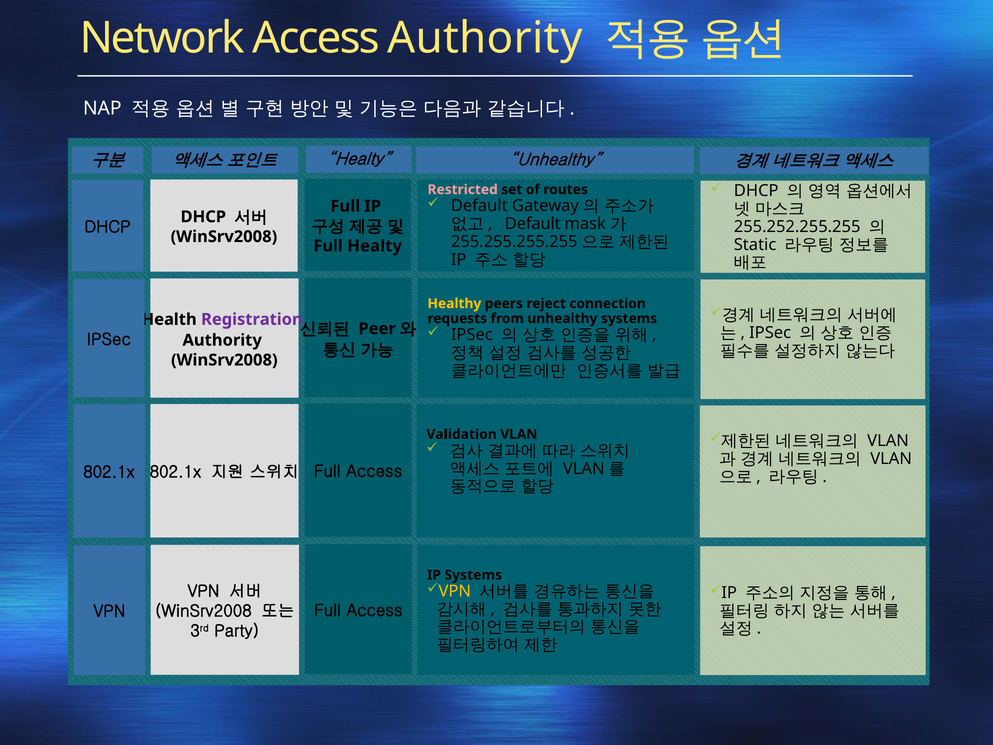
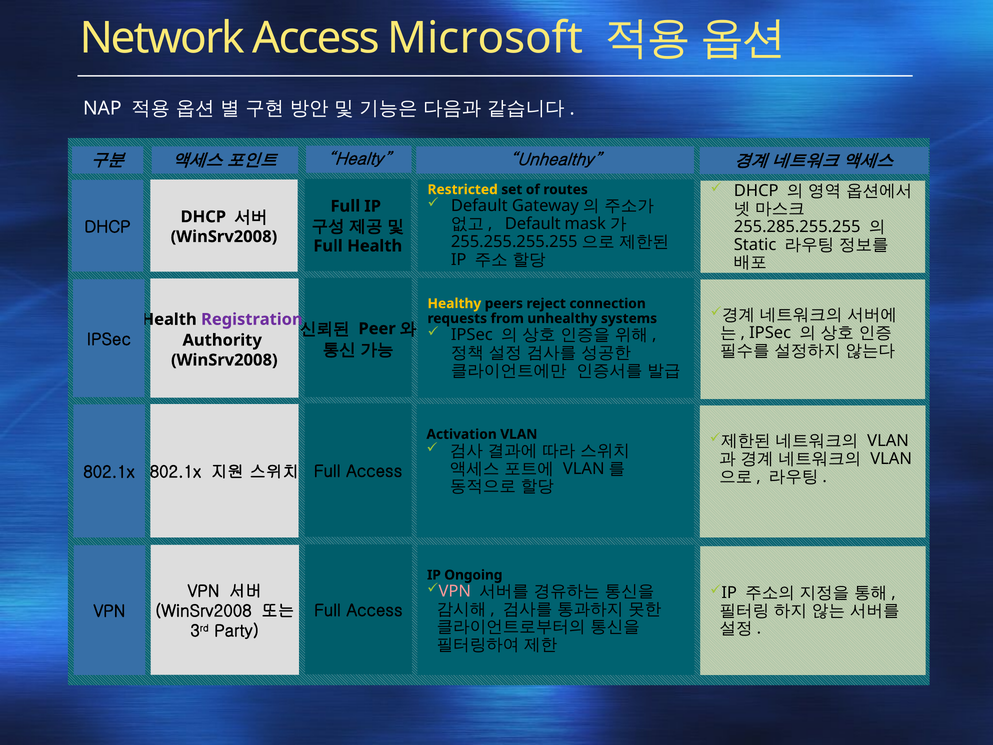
Access Authority: Authority -> Microsoft
Restricted colour: pink -> yellow
255.252.255.255: 255.252.255.255 -> 255.285.255.255
Full Healty: Healty -> Health
Validation: Validation -> Activation
IP Systems: Systems -> Ongoing
VPN at (455, 591) colour: yellow -> pink
